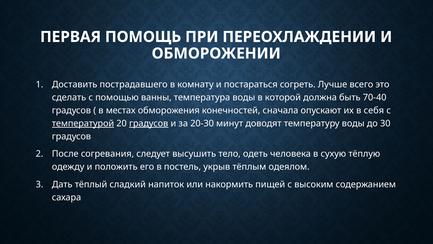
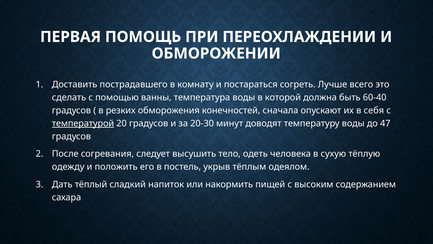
70-40: 70-40 -> 60-40
местах: местах -> резких
градусов at (149, 123) underline: present -> none
30: 30 -> 47
